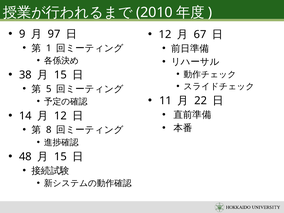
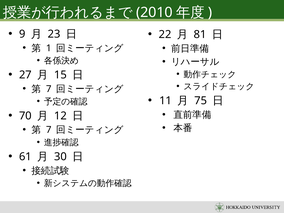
97: 97 -> 23
12 at (165, 34): 12 -> 22
67: 67 -> 81
38: 38 -> 27
5 at (49, 89): 5 -> 7
22: 22 -> 75
14: 14 -> 70
8 at (49, 130): 8 -> 7
48: 48 -> 61
15 at (60, 157): 15 -> 30
